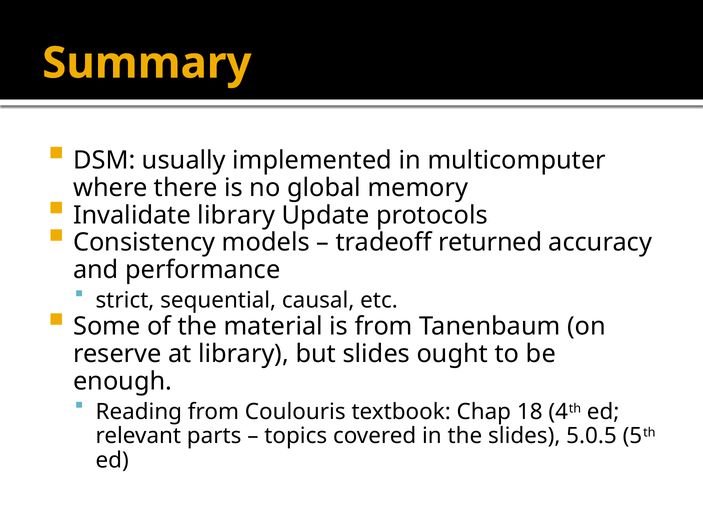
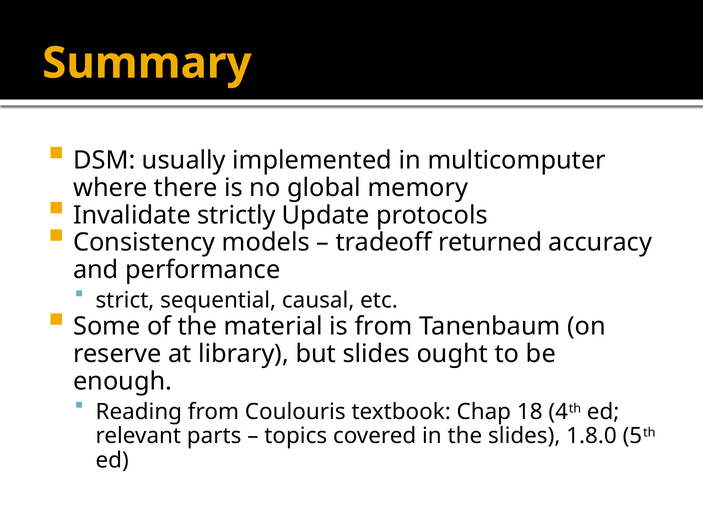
Invalidate library: library -> strictly
5.0.5: 5.0.5 -> 1.8.0
